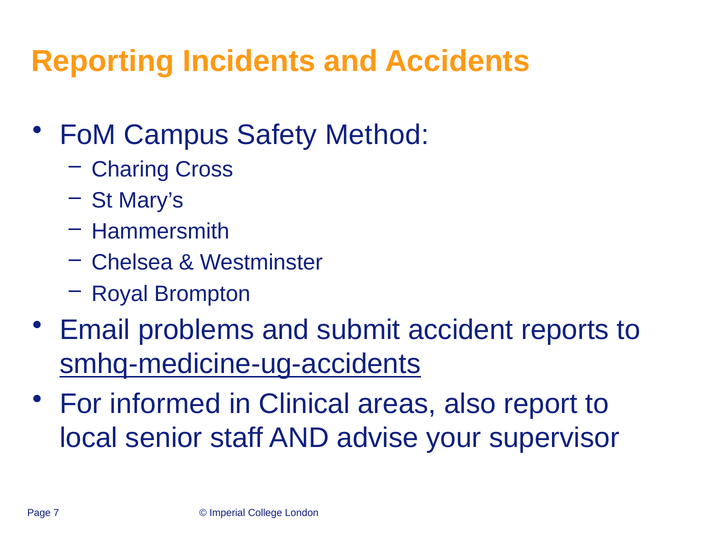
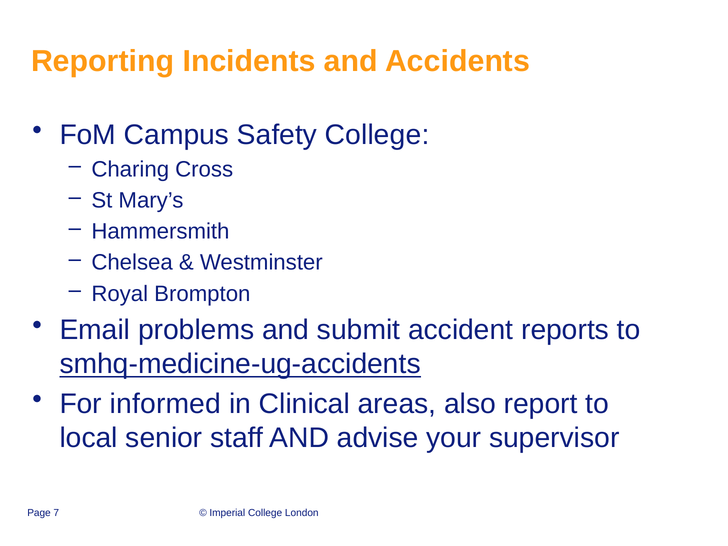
Safety Method: Method -> College
